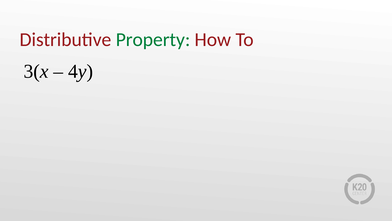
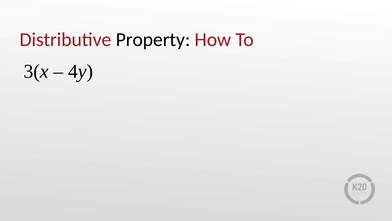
Property colour: green -> black
